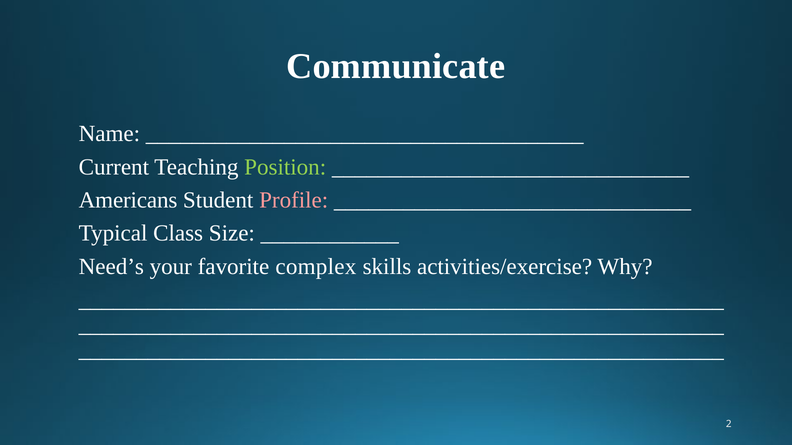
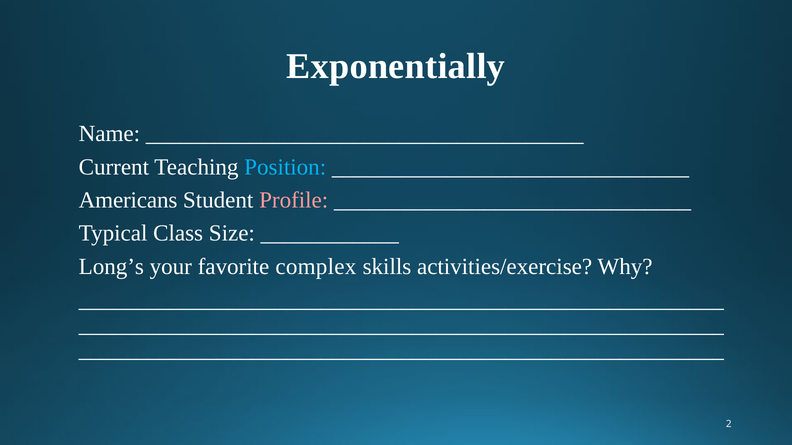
Communicate: Communicate -> Exponentially
Position colour: light green -> light blue
Need’s: Need’s -> Long’s
